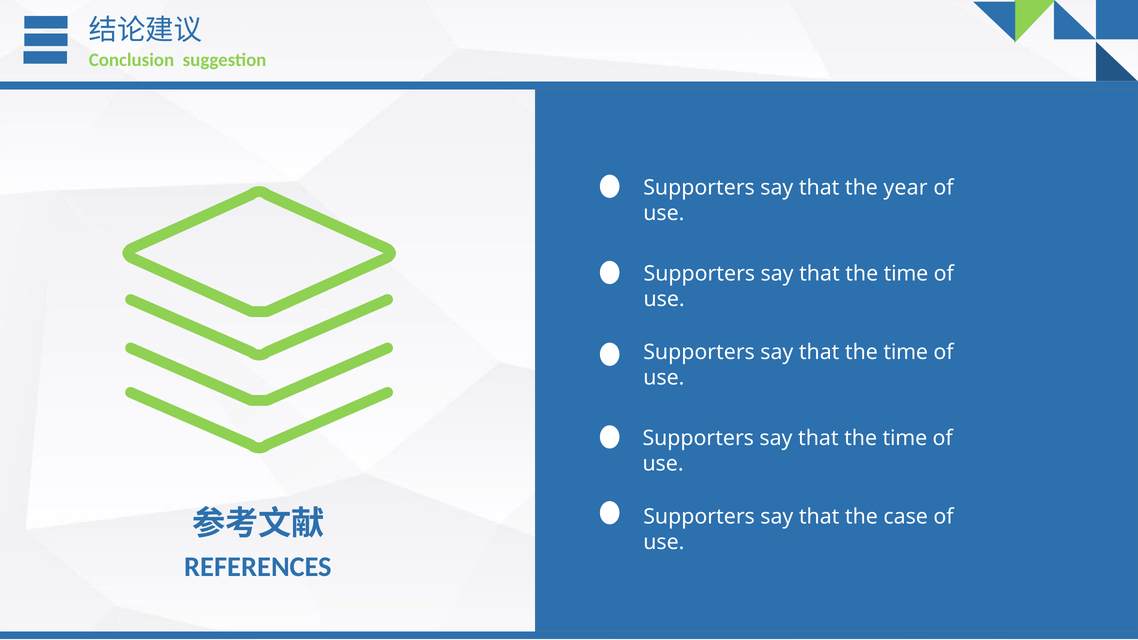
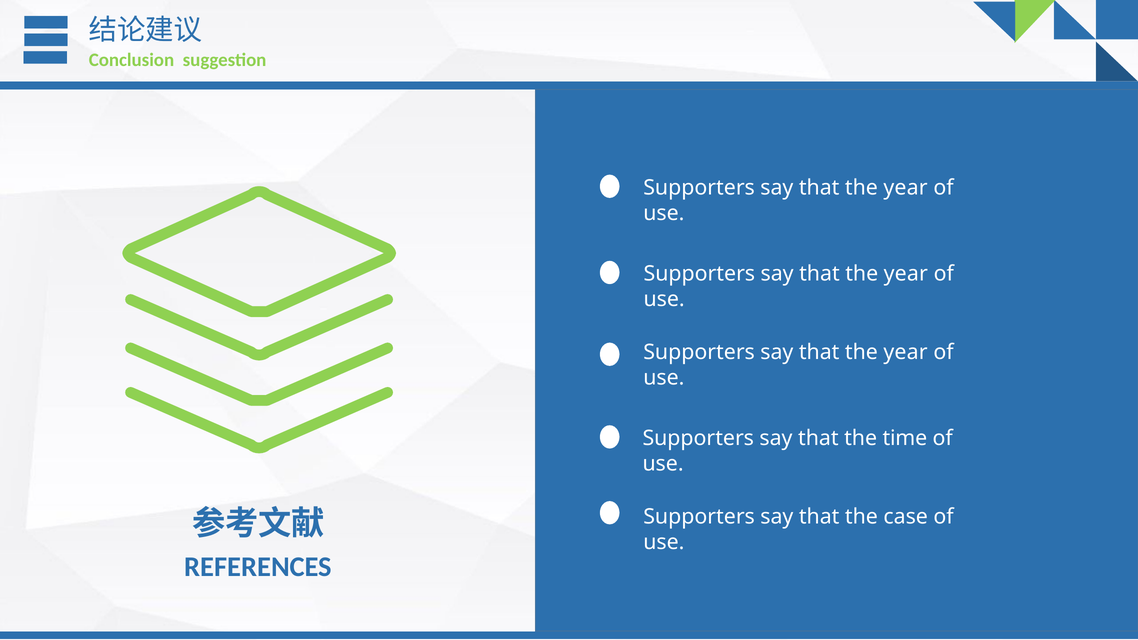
time at (906, 274): time -> year
time at (906, 352): time -> year
